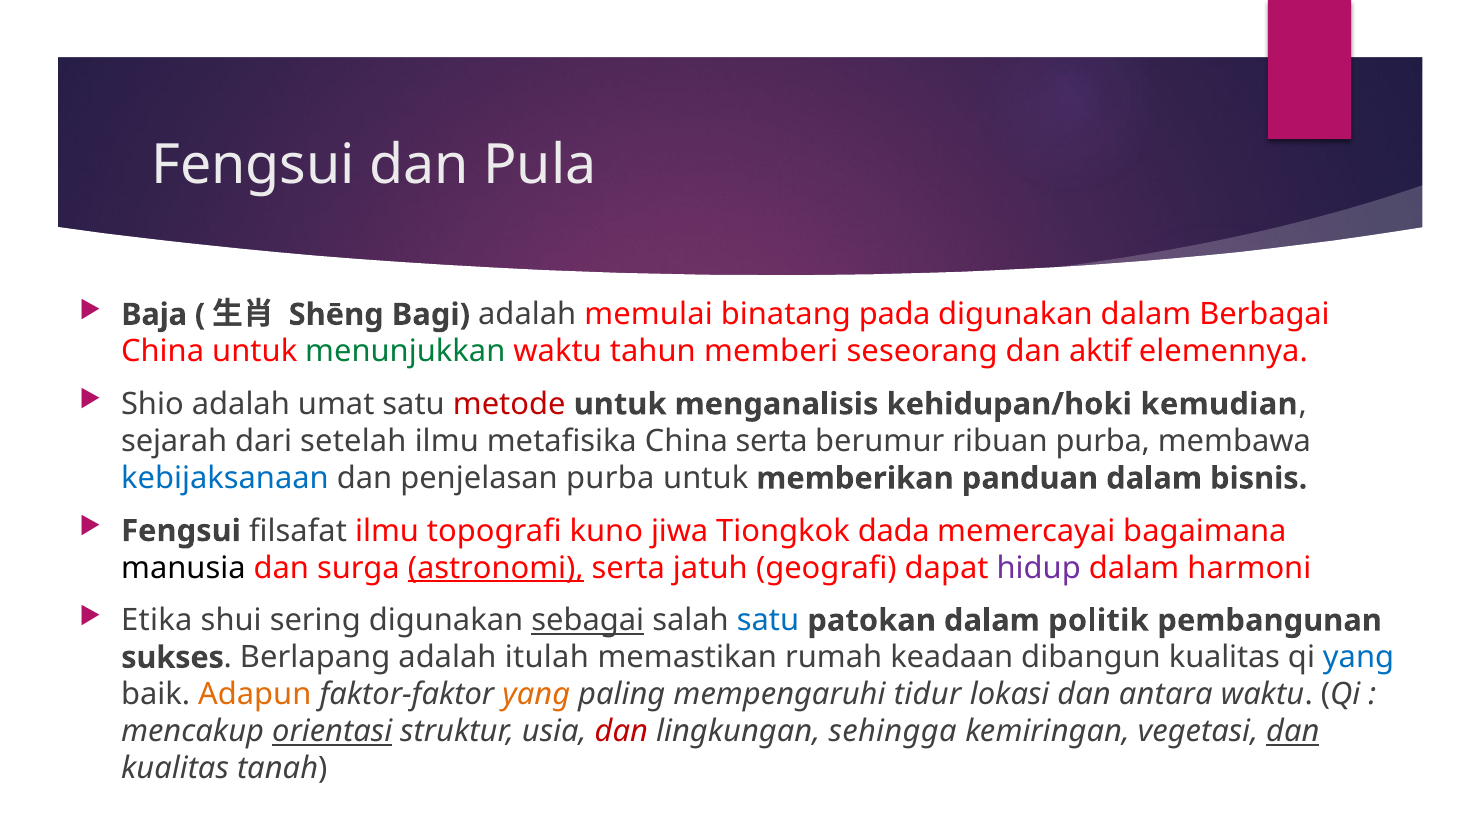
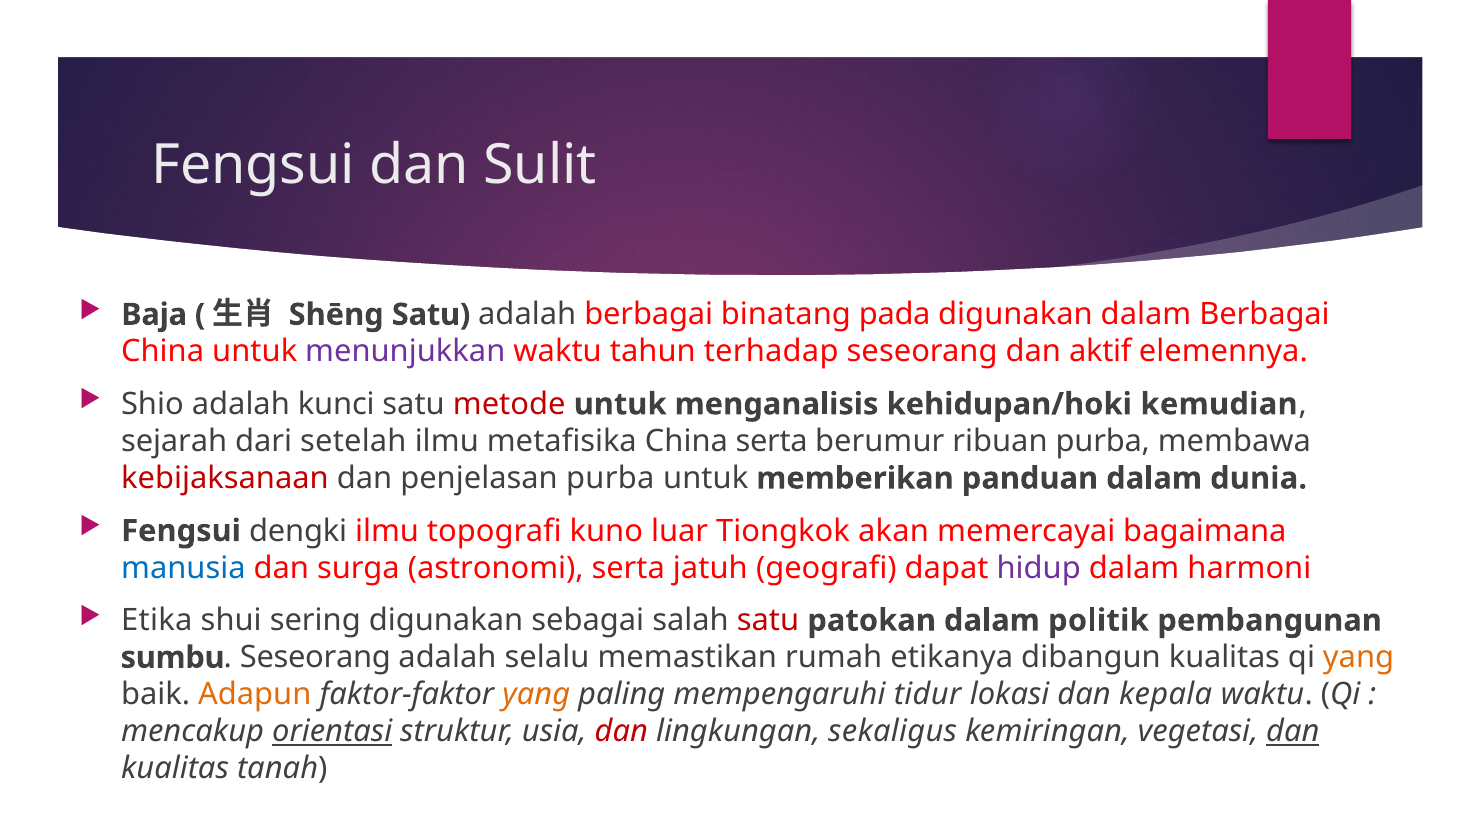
Pula: Pula -> Sulit
Shēng Bagi: Bagi -> Satu
adalah memulai: memulai -> berbagai
menunjukkan colour: green -> purple
memberi: memberi -> terhadap
umat: umat -> kunci
kebijaksanaan colour: blue -> red
bisnis: bisnis -> dunia
filsafat: filsafat -> dengki
jiwa: jiwa -> luar
dada: dada -> akan
manusia colour: black -> blue
astronomi underline: present -> none
sebagai underline: present -> none
satu at (768, 621) colour: blue -> red
sukses: sukses -> sumbu
Berlapang at (315, 658): Berlapang -> Seseorang
itulah: itulah -> selalu
keadaan: keadaan -> etikanya
yang at (1359, 658) colour: blue -> orange
antara: antara -> kepala
sehingga: sehingga -> sekaligus
